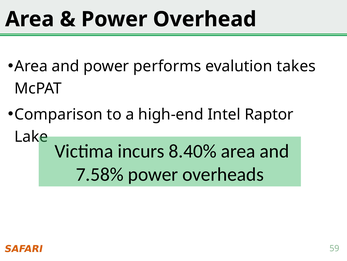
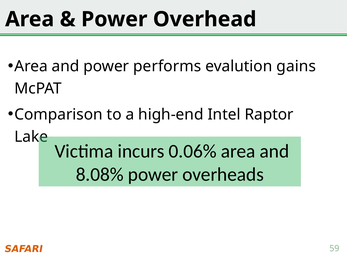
takes: takes -> gains
8.40%: 8.40% -> 0.06%
7.58%: 7.58% -> 8.08%
